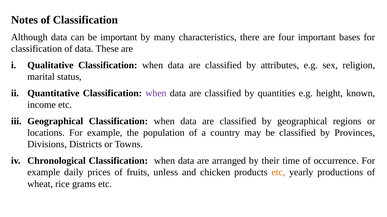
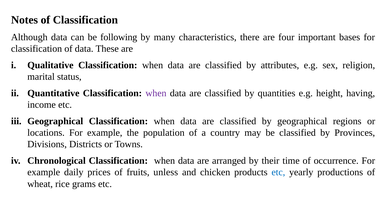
be important: important -> following
known: known -> having
etc at (278, 173) colour: orange -> blue
